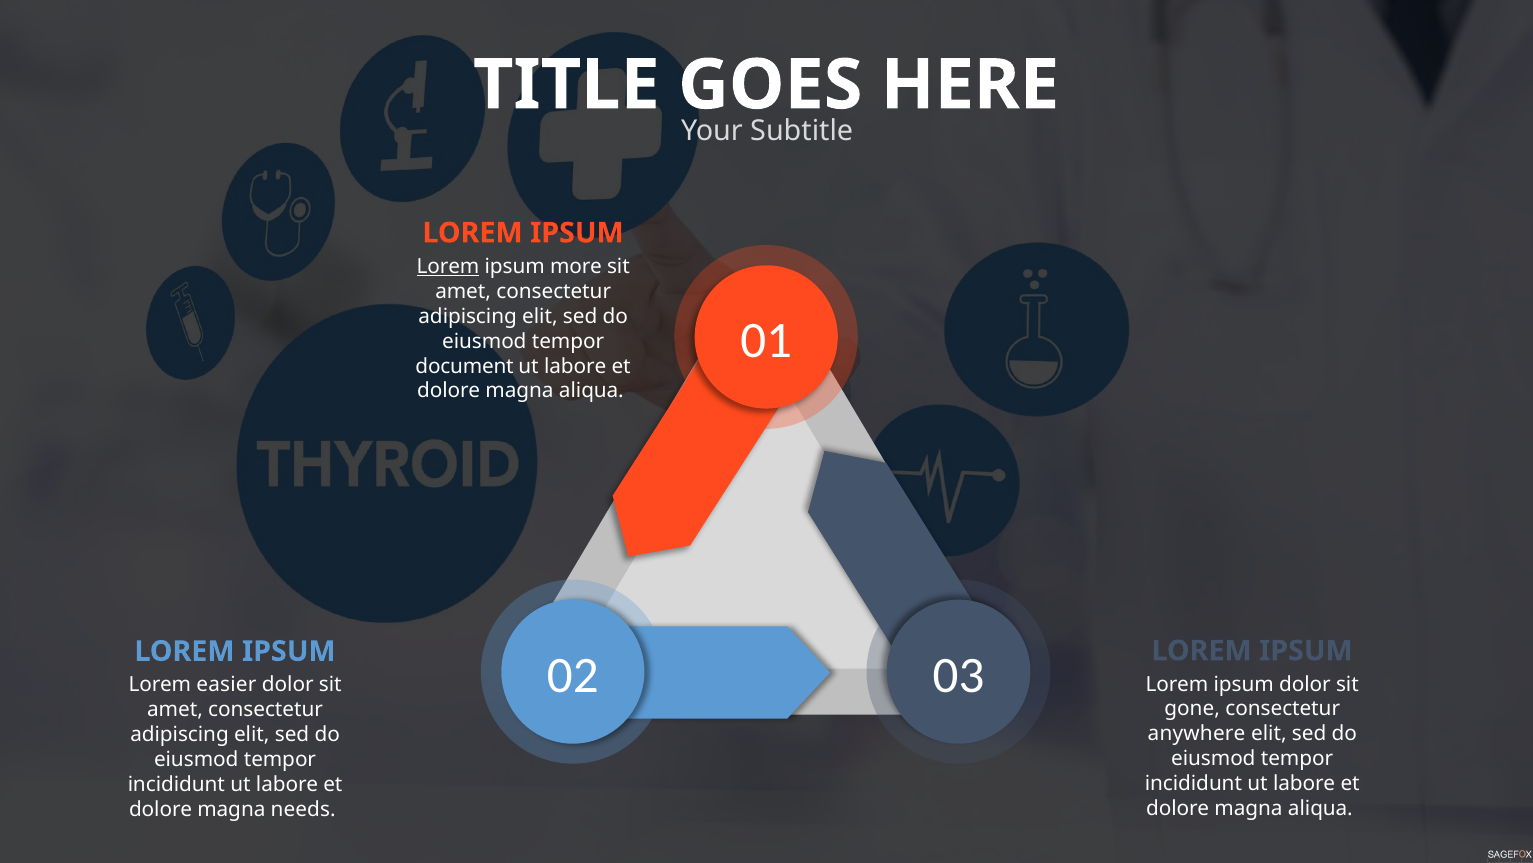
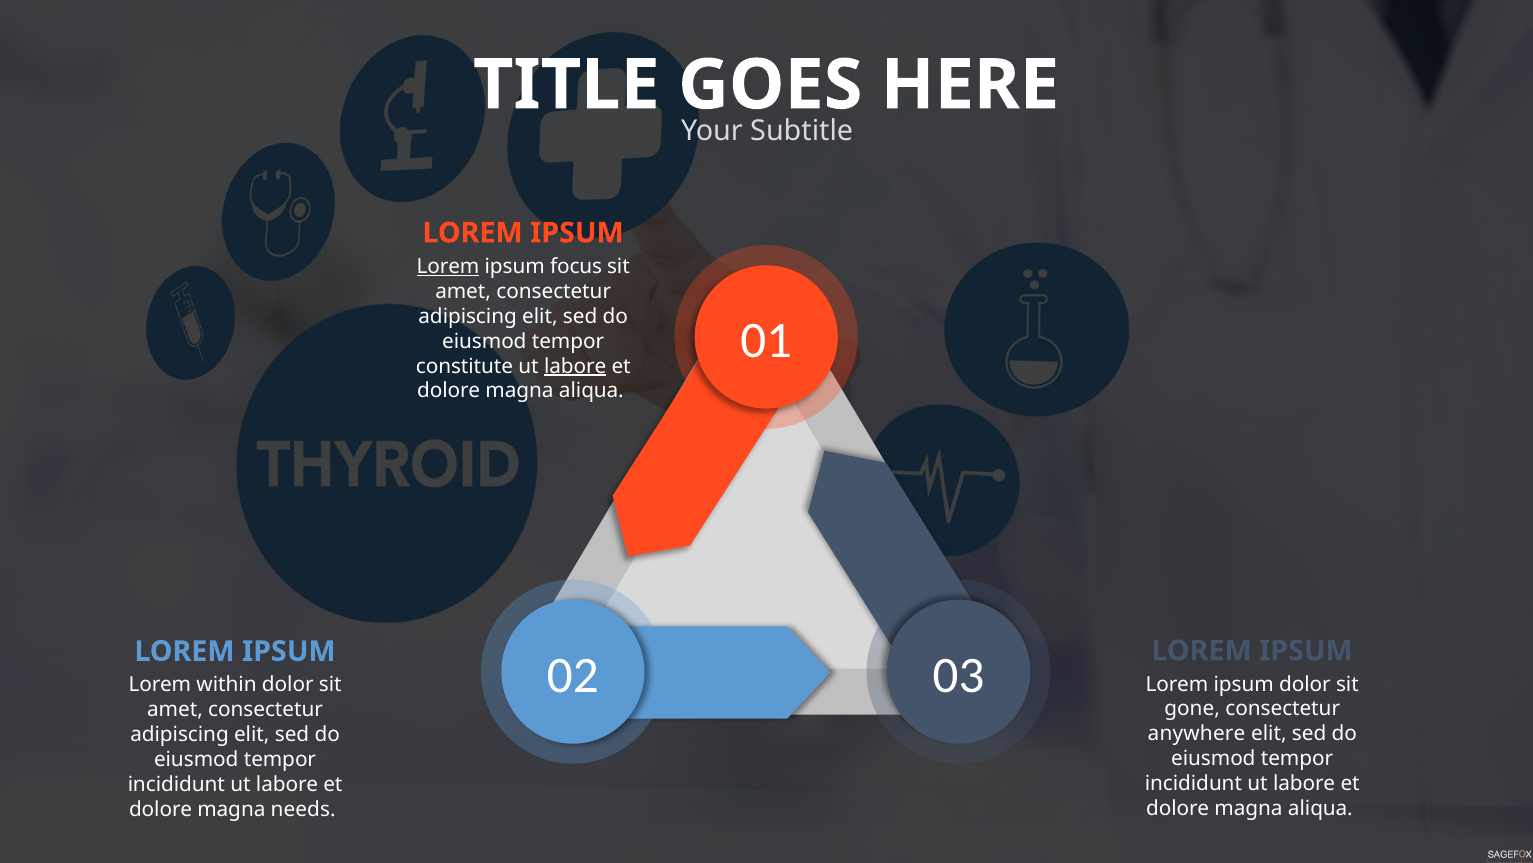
more: more -> focus
document: document -> constitute
labore at (575, 366) underline: none -> present
easier: easier -> within
